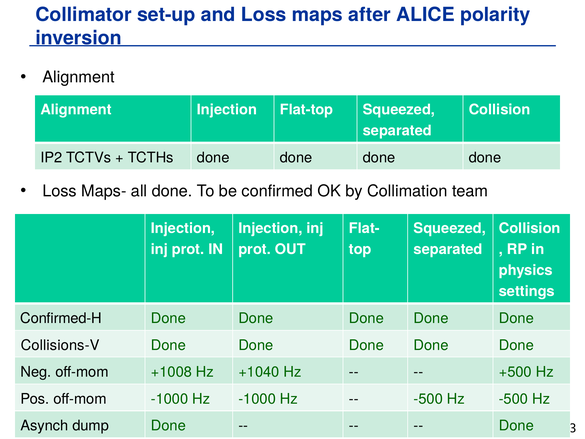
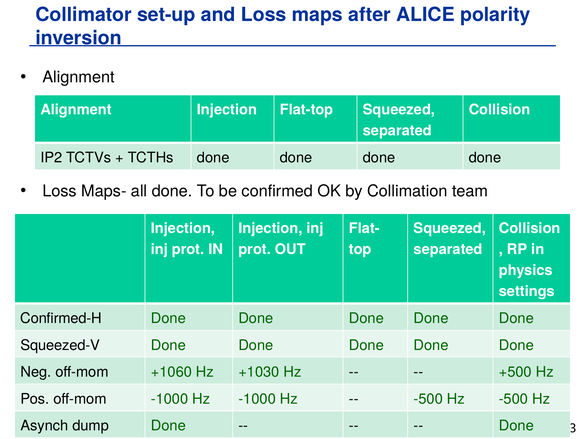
Collisions-V: Collisions-V -> Squeezed-V
+1008: +1008 -> +1060
+1040: +1040 -> +1030
